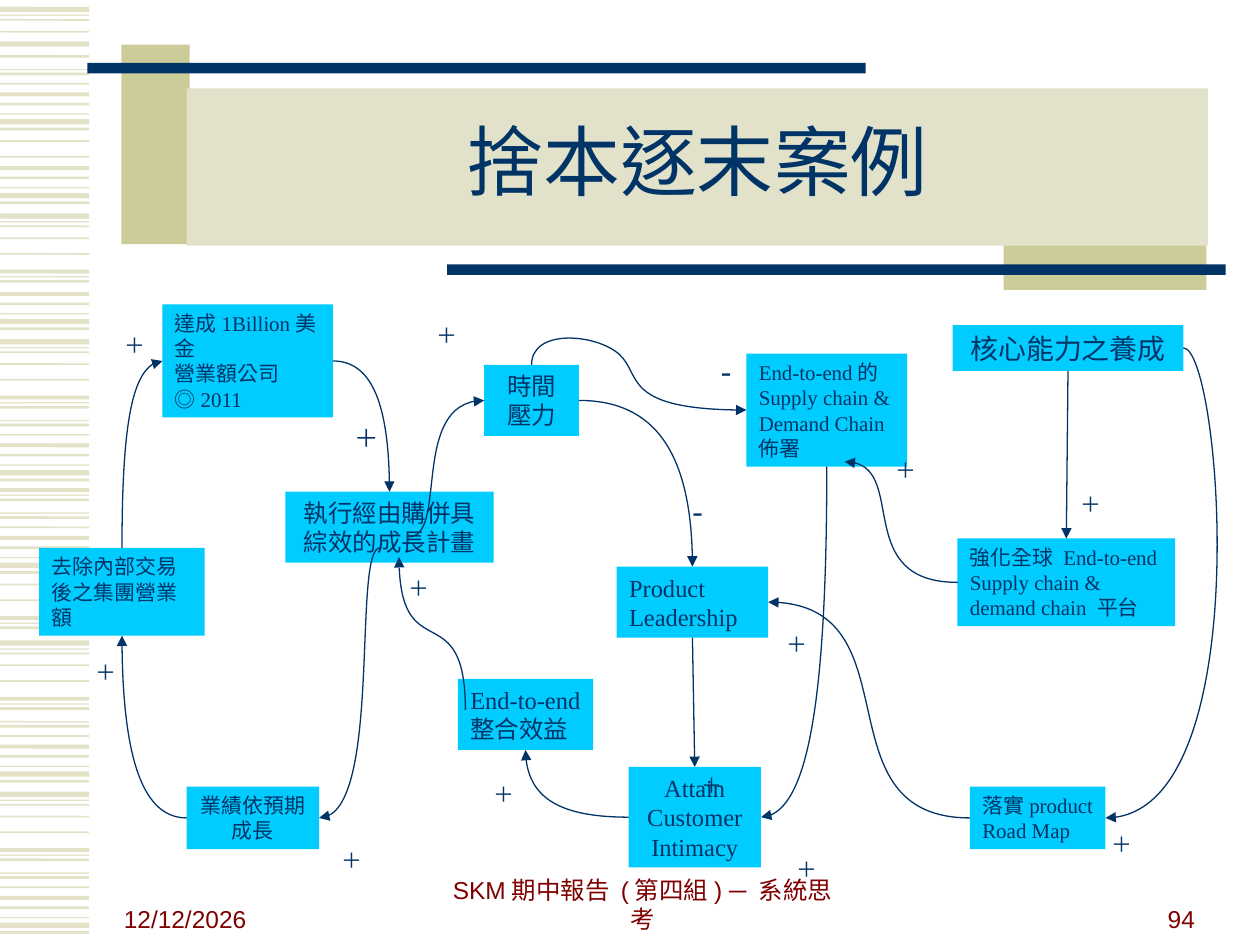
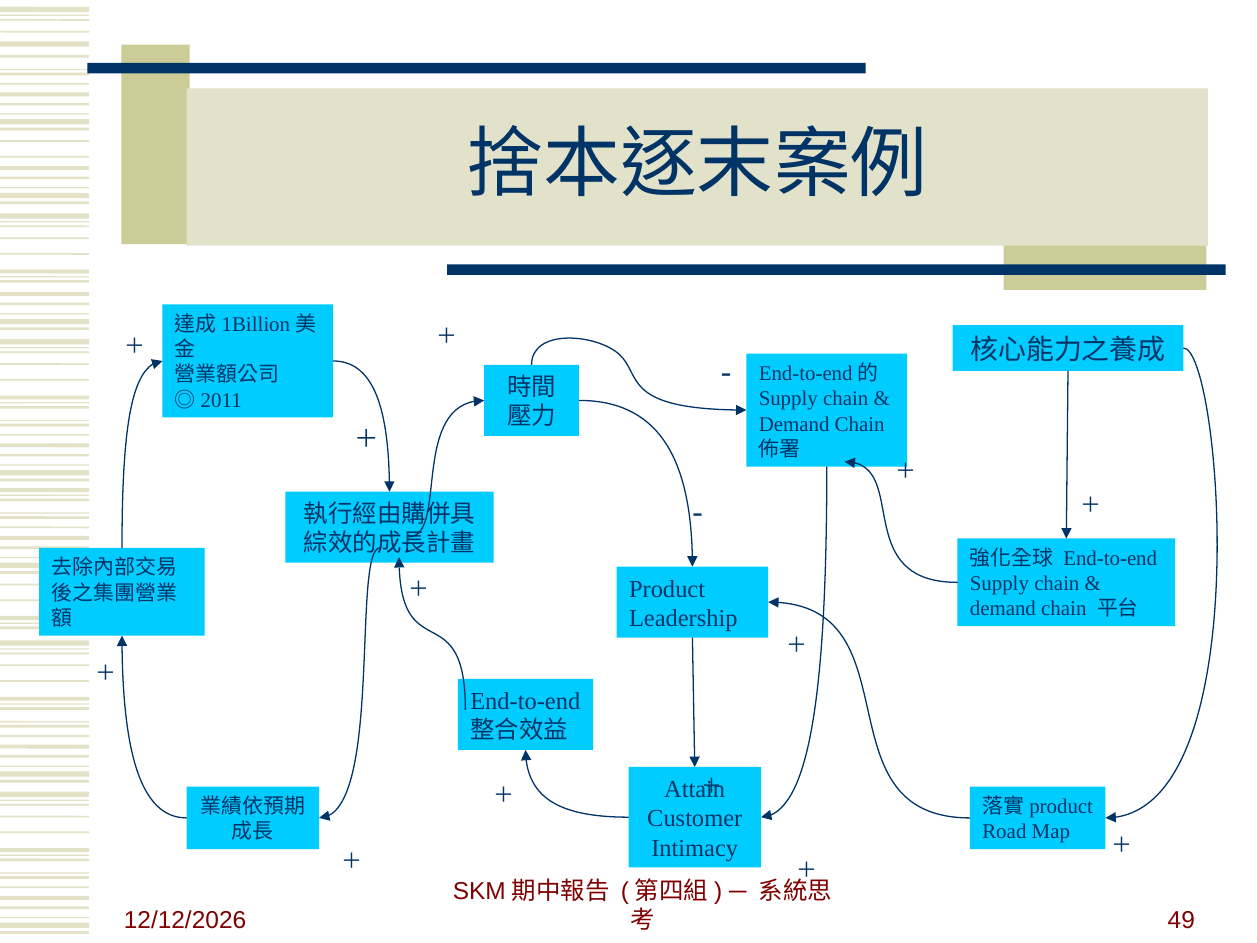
94: 94 -> 49
